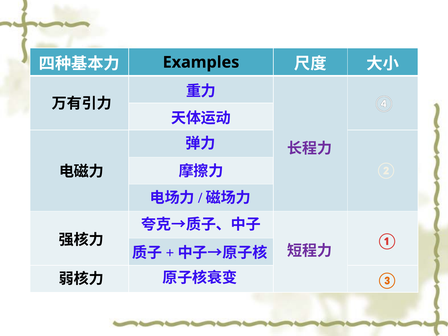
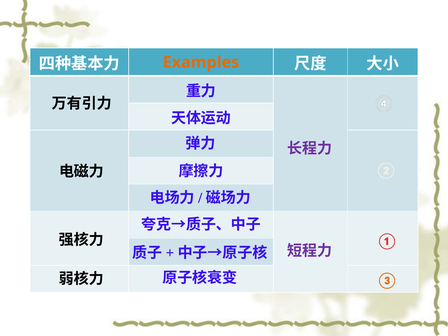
Examples colour: black -> orange
